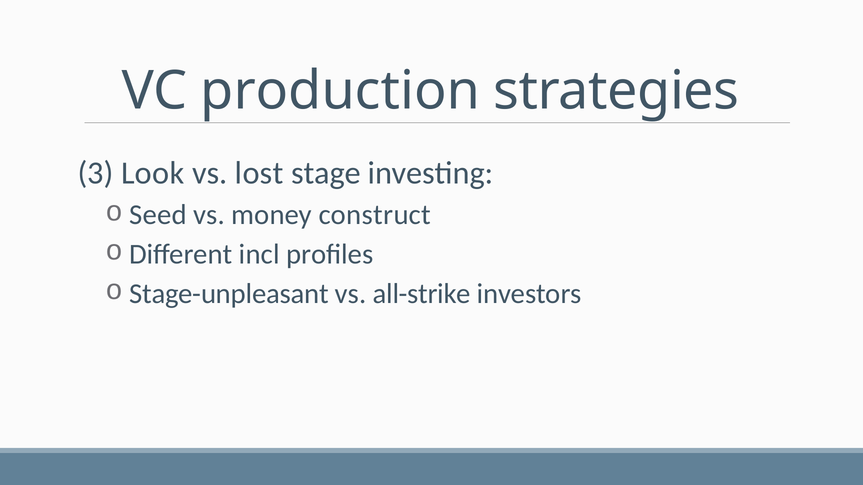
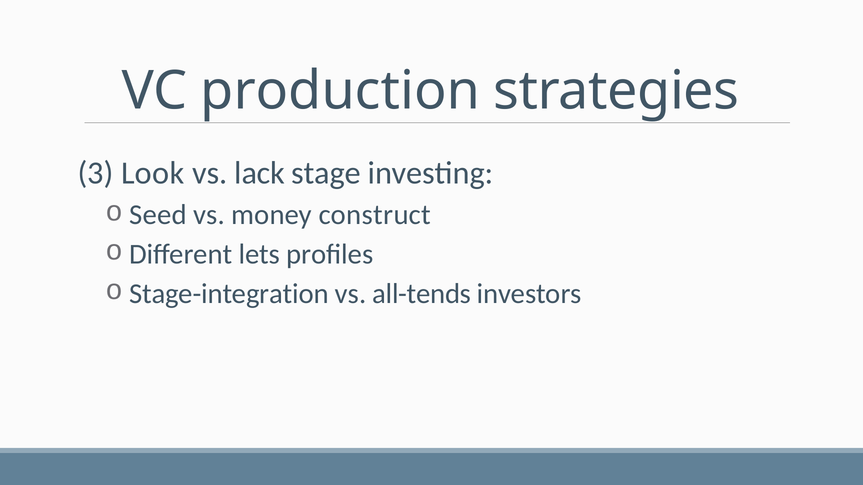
lost: lost -> lack
incl: incl -> lets
Stage-unpleasant: Stage-unpleasant -> Stage-integration
all-strike: all-strike -> all-tends
